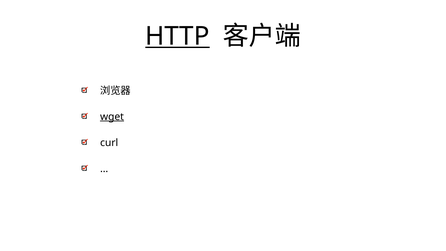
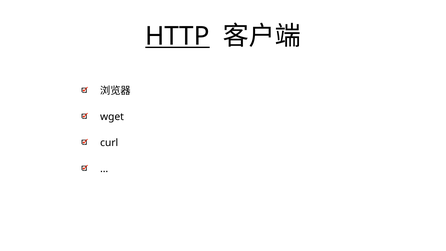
wget underline: present -> none
